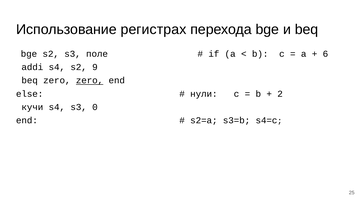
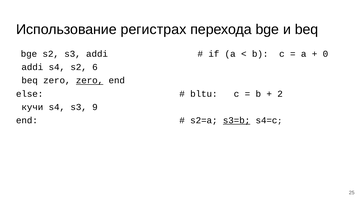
s3 поле: поле -> addi
6: 6 -> 0
9: 9 -> 6
нули: нули -> bltu
0: 0 -> 9
s3=b underline: none -> present
